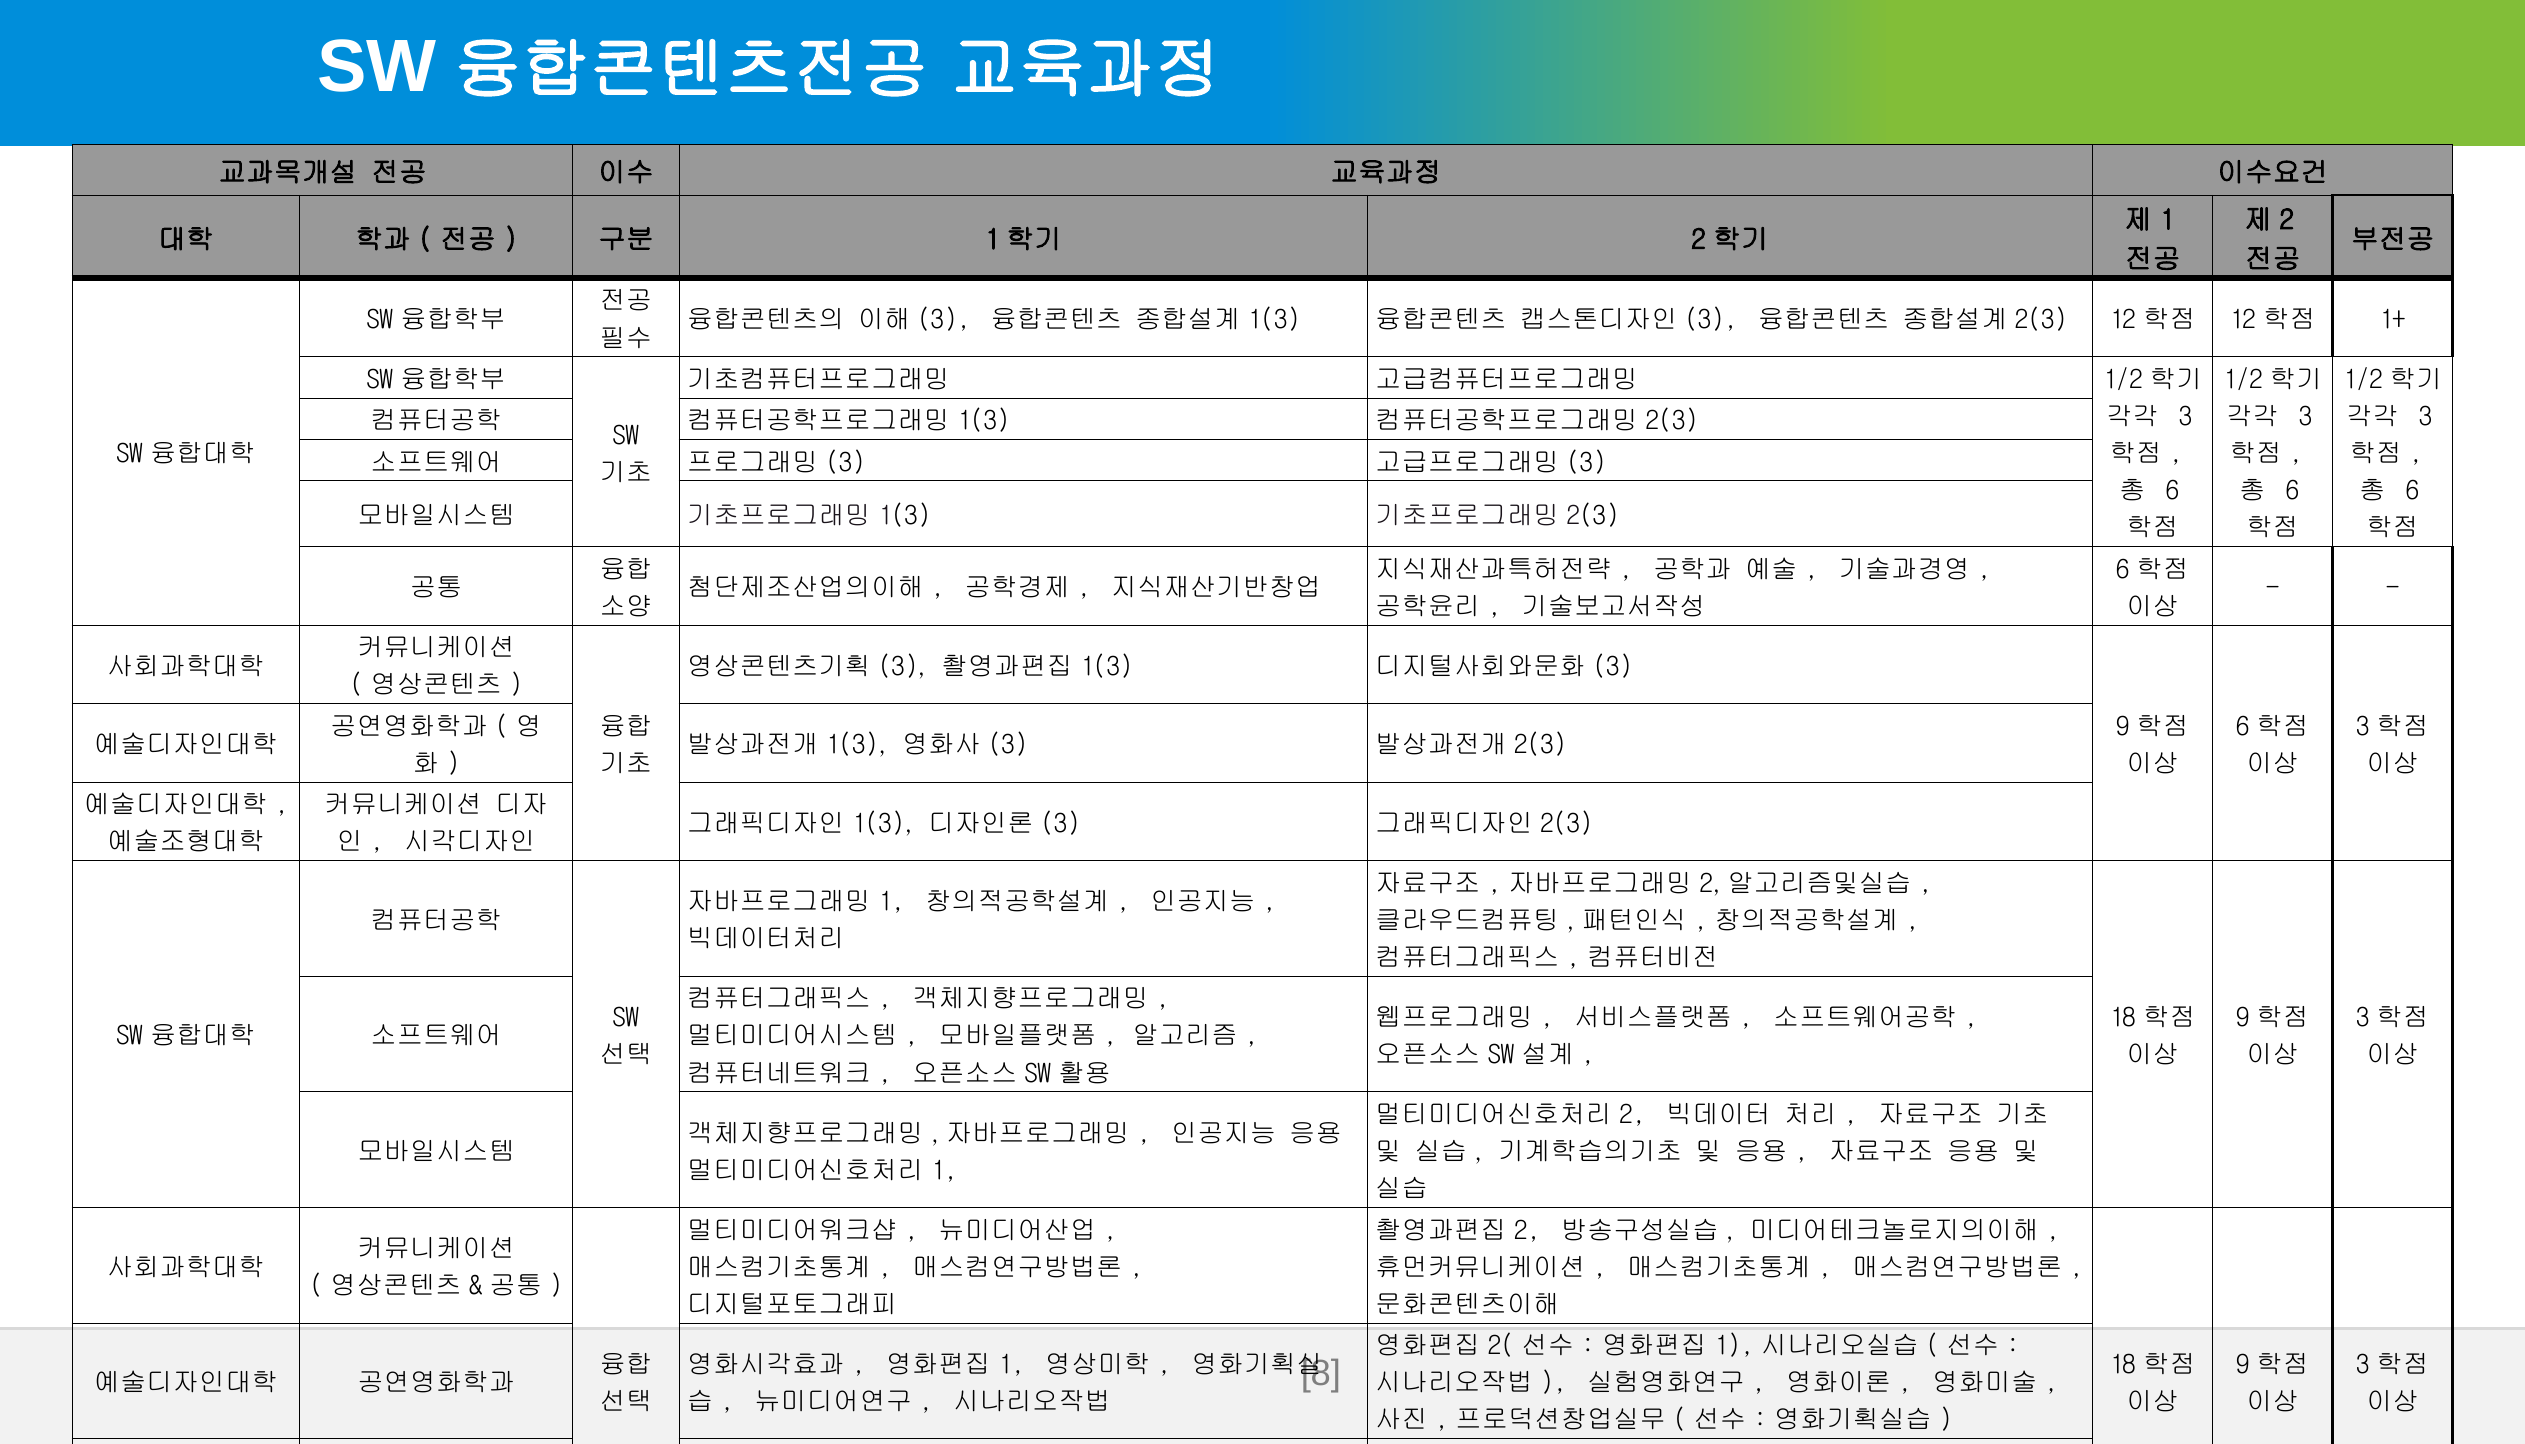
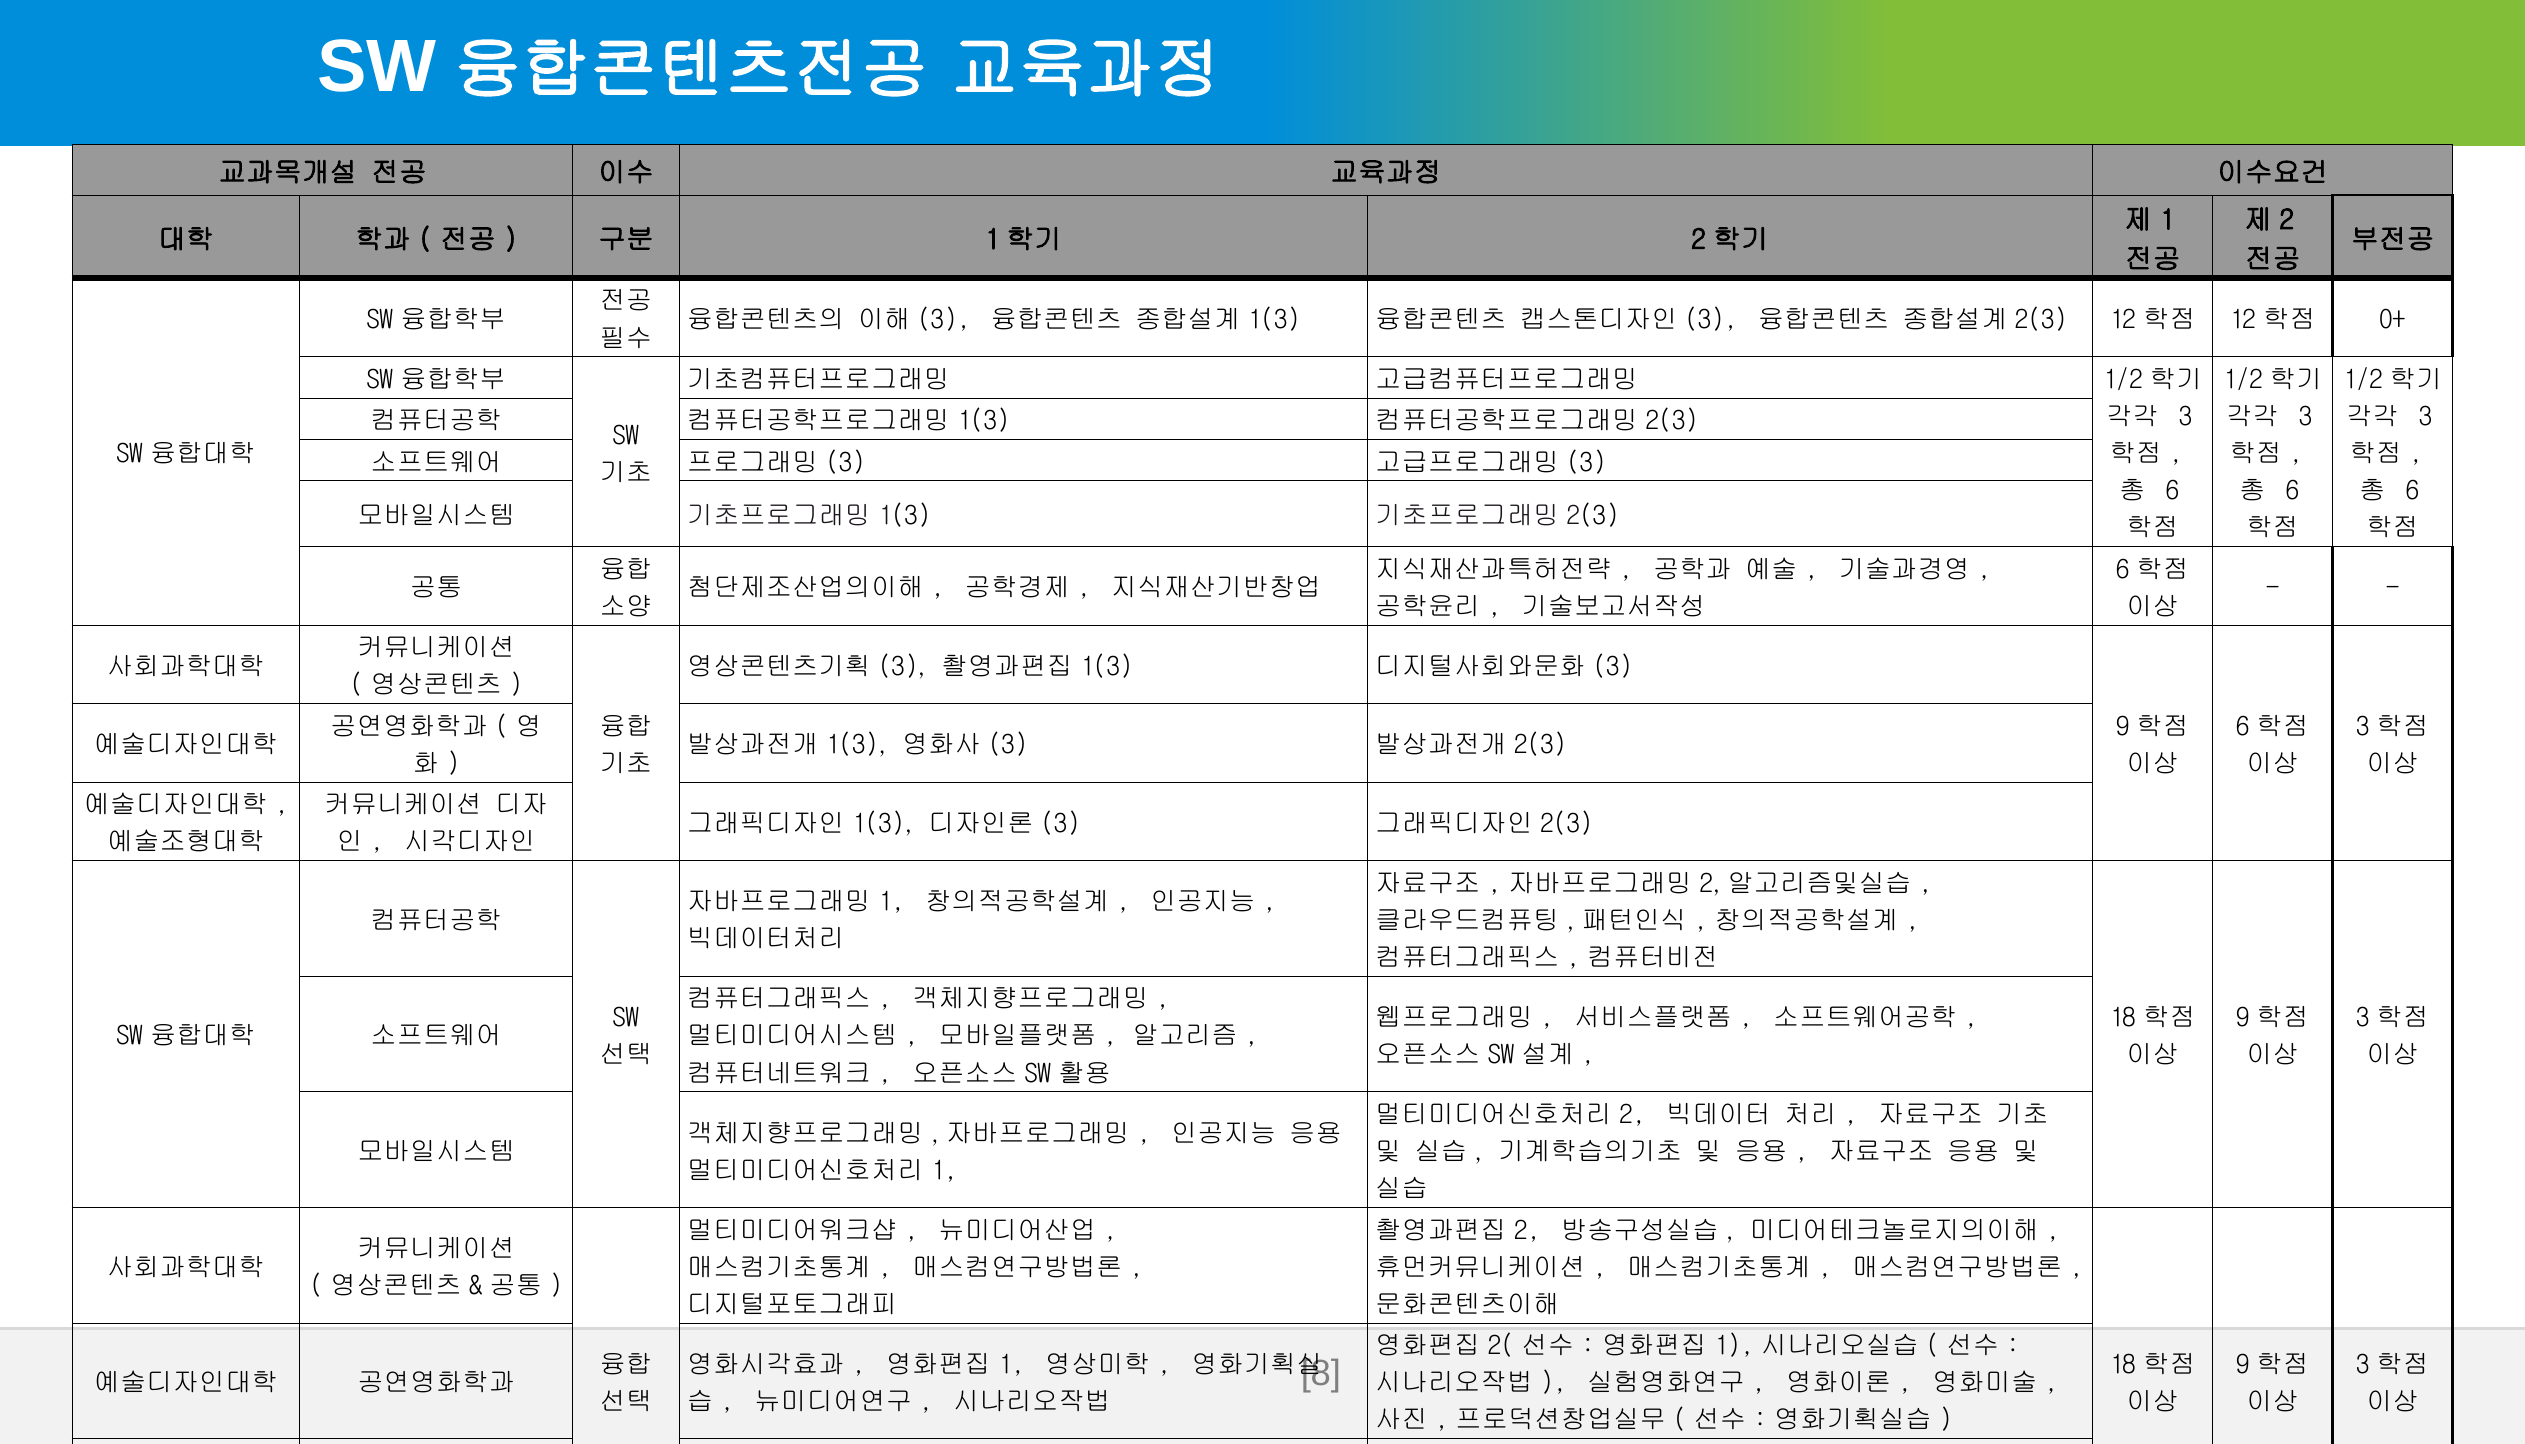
1+: 1+ -> 0+
